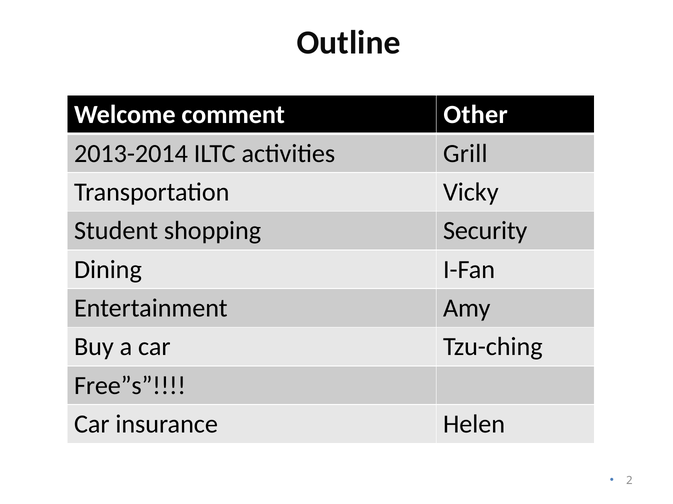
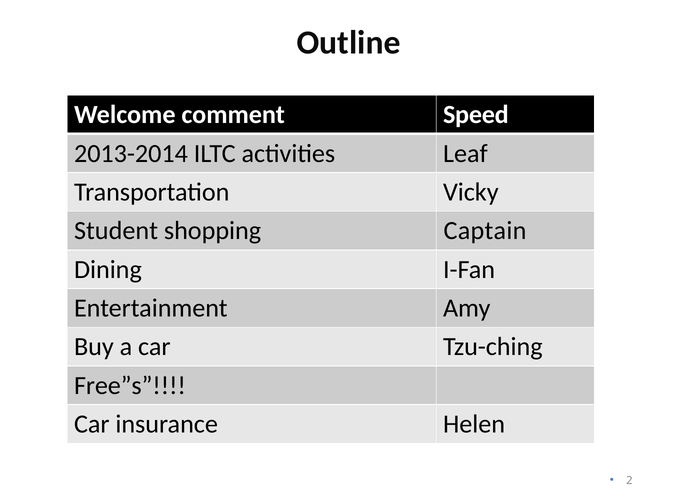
Other: Other -> Speed
Grill: Grill -> Leaf
Security: Security -> Captain
